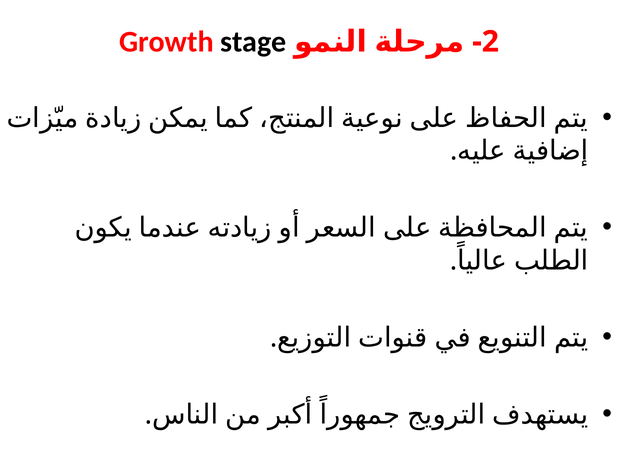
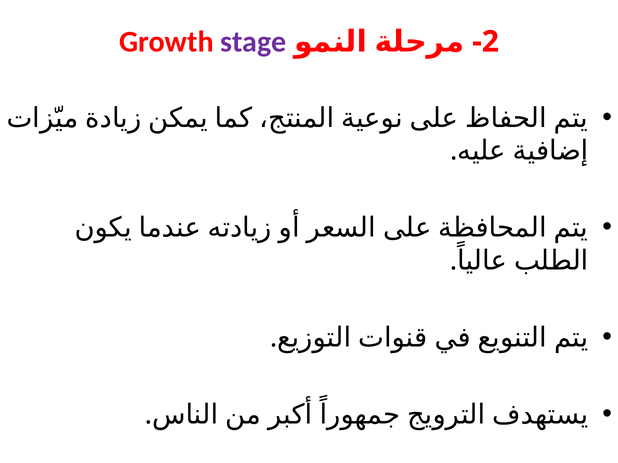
stage colour: black -> purple
